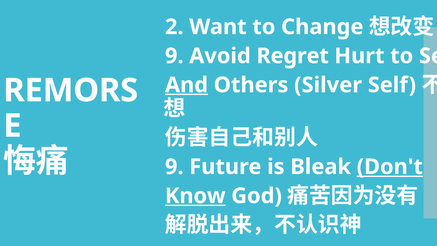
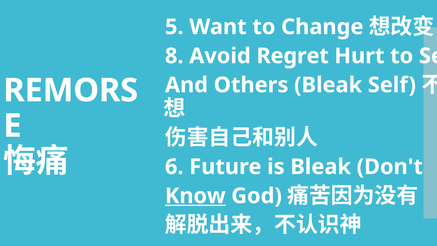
2: 2 -> 5
9 at (174, 56): 9 -> 8
And underline: present -> none
Others Silver: Silver -> Bleak
9 at (174, 167): 9 -> 6
Don't underline: present -> none
